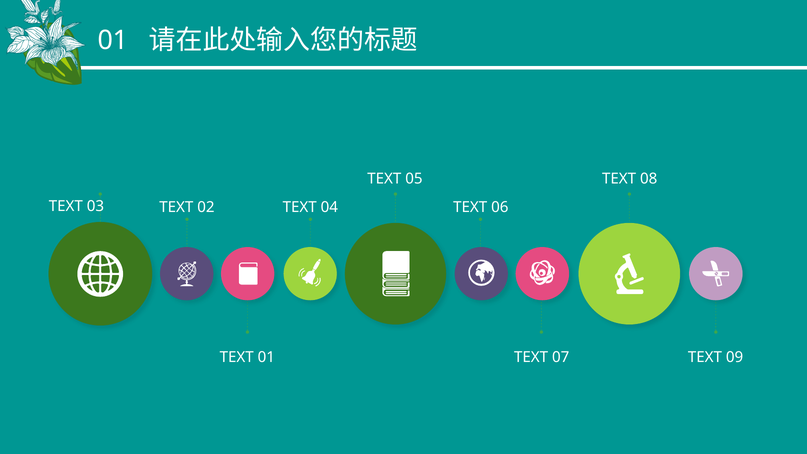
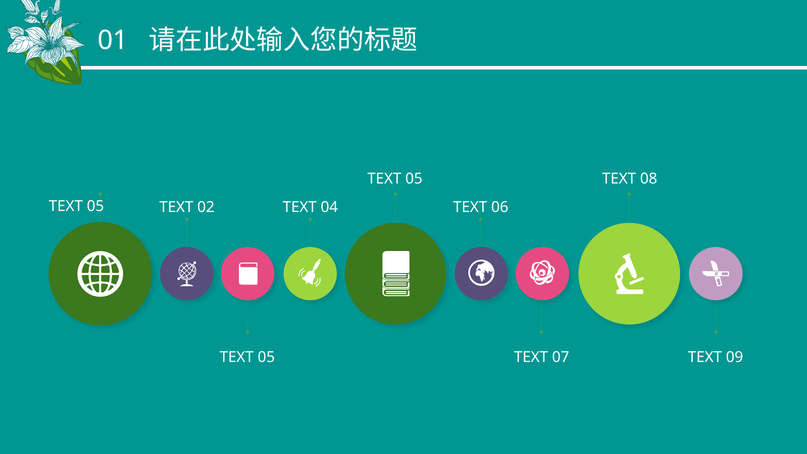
03 at (96, 206): 03 -> 05
01 at (266, 357): 01 -> 05
